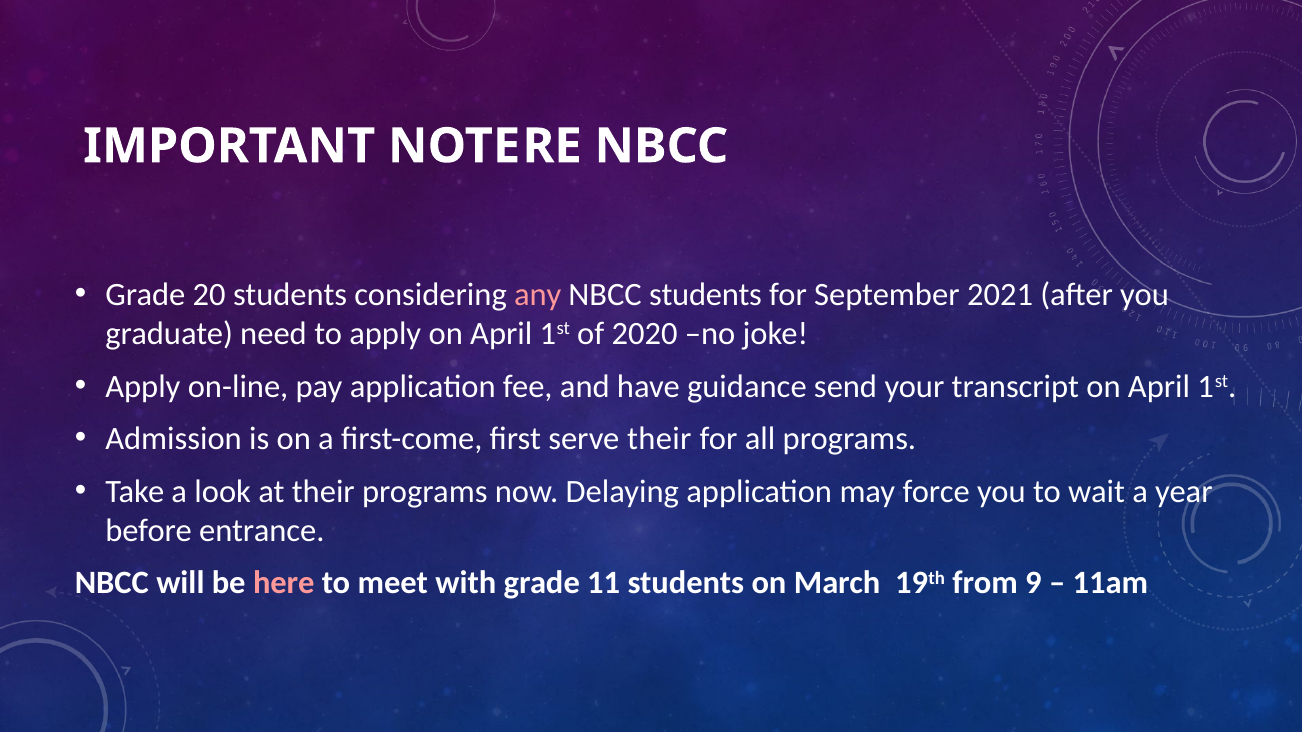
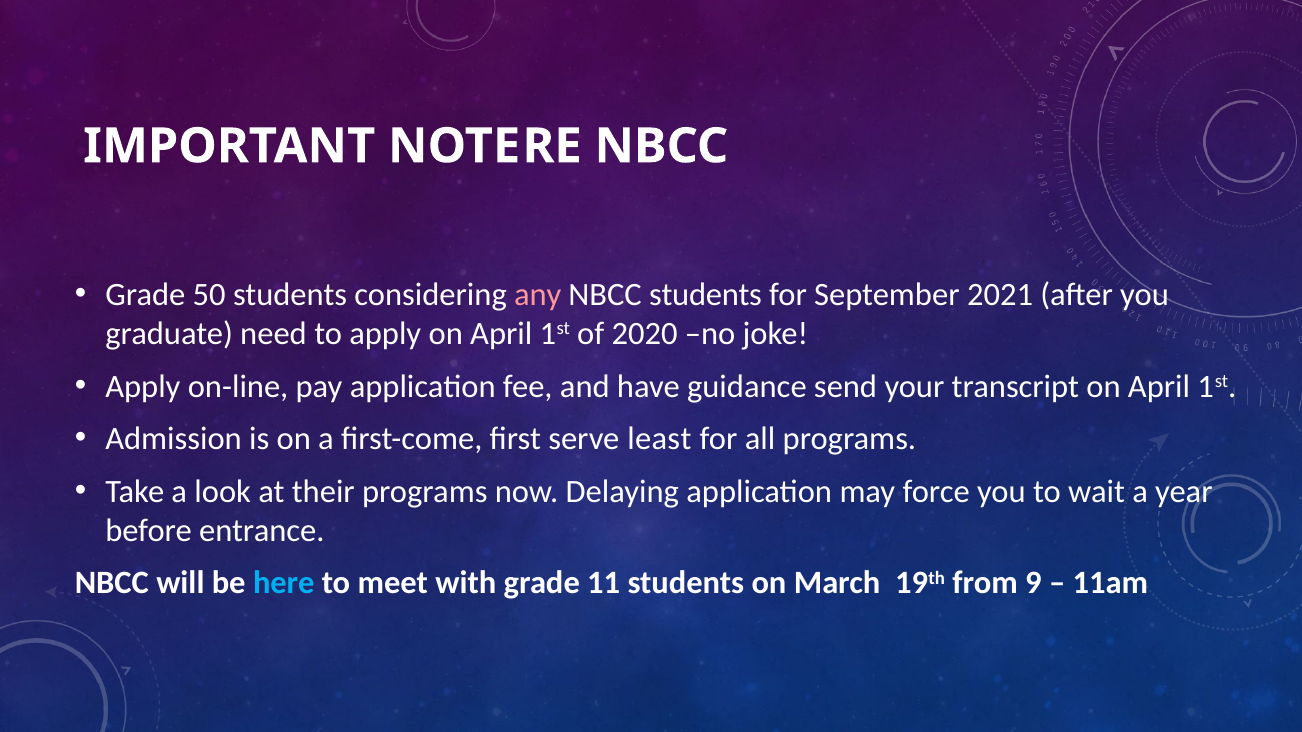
20: 20 -> 50
serve their: their -> least
here colour: pink -> light blue
